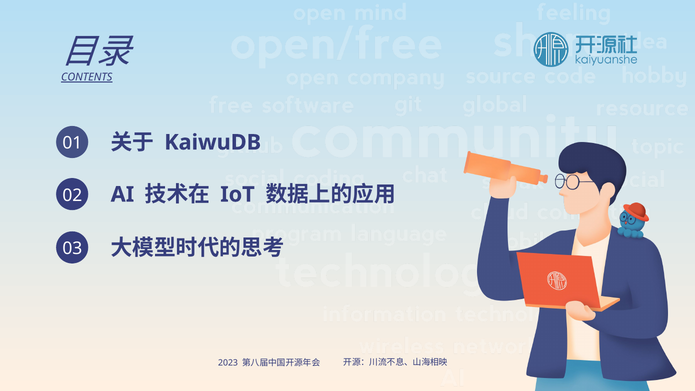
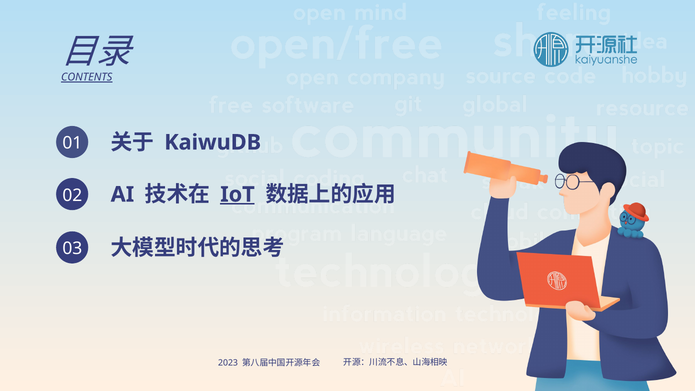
IoT underline: none -> present
